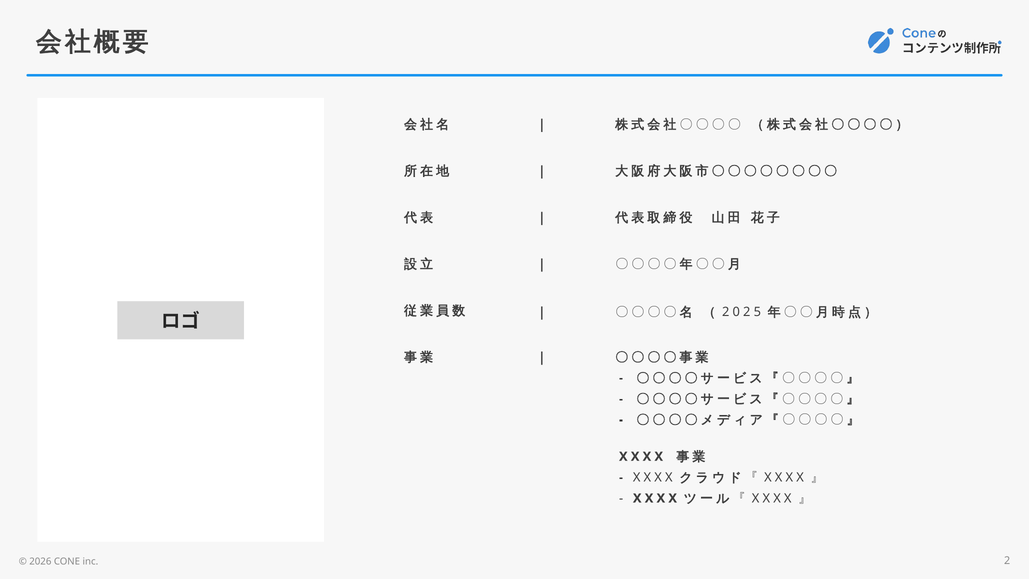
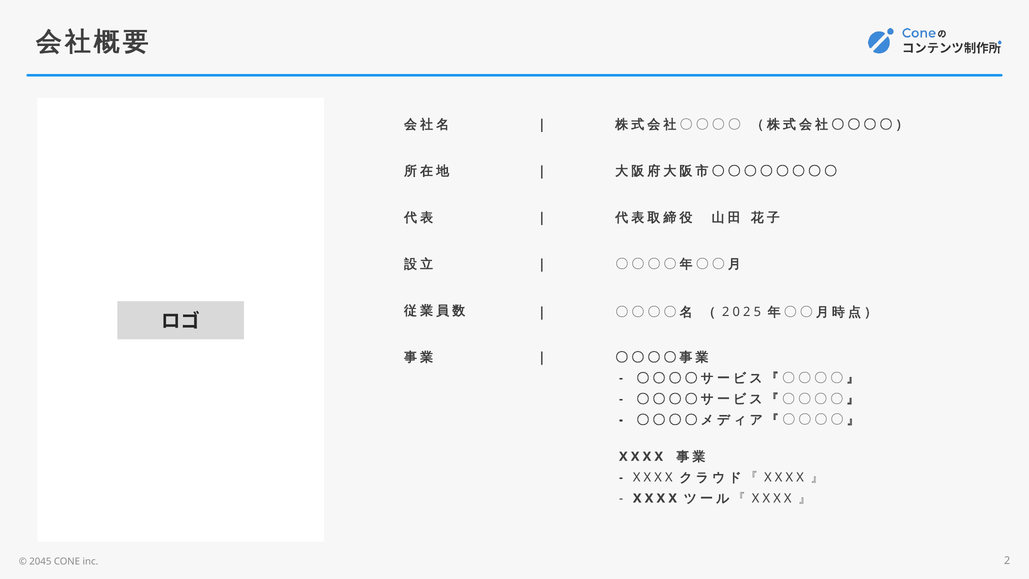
2026: 2026 -> 2045
